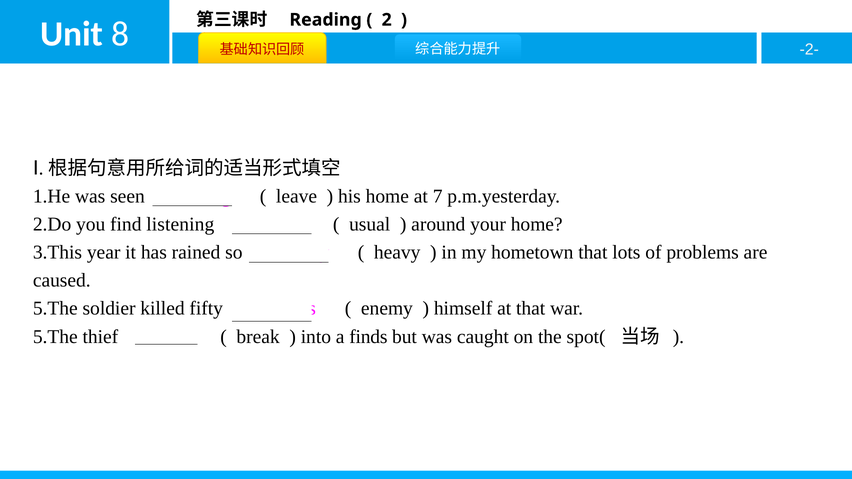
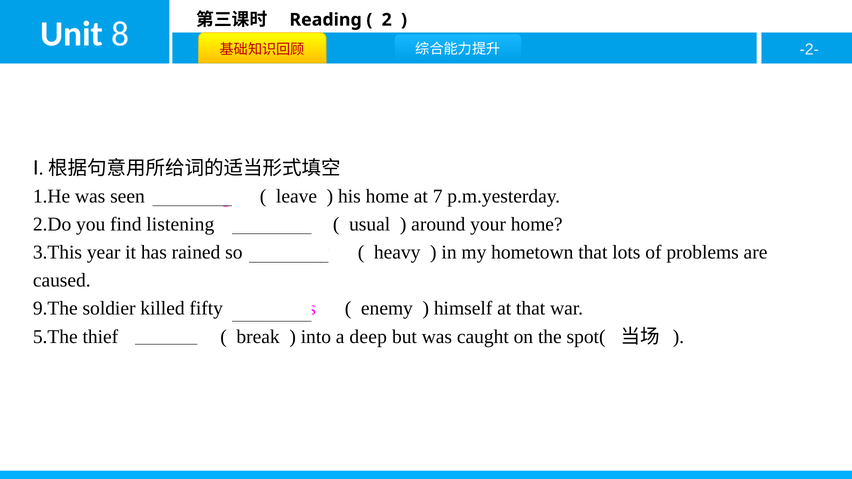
5.The at (55, 309): 5.The -> 9.The
finds: finds -> deep
